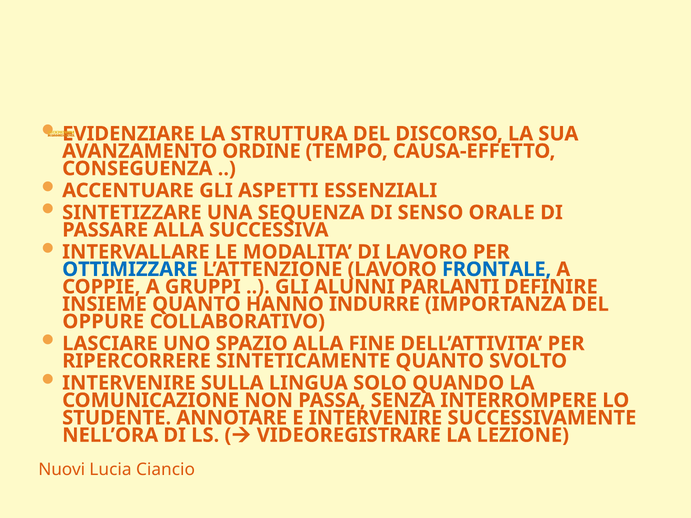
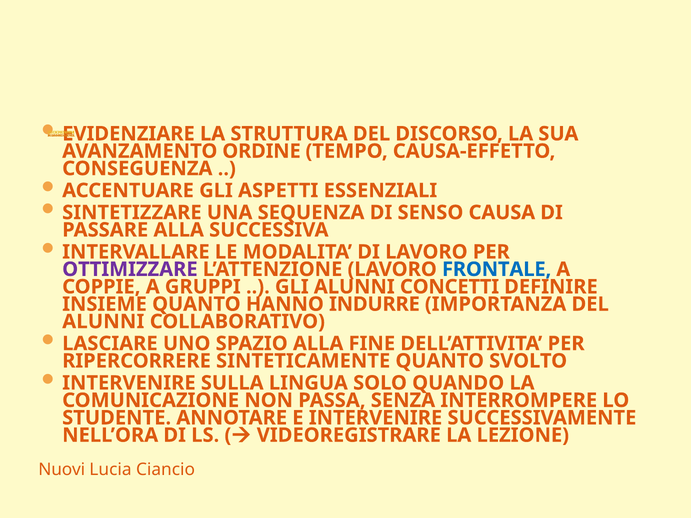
ORALE: ORALE -> CAUSA
OTTIMIZZARE colour: blue -> purple
PARLANTI: PARLANTI -> CONCETTI
OPPURE at (103, 322): OPPURE -> ALUNNI
